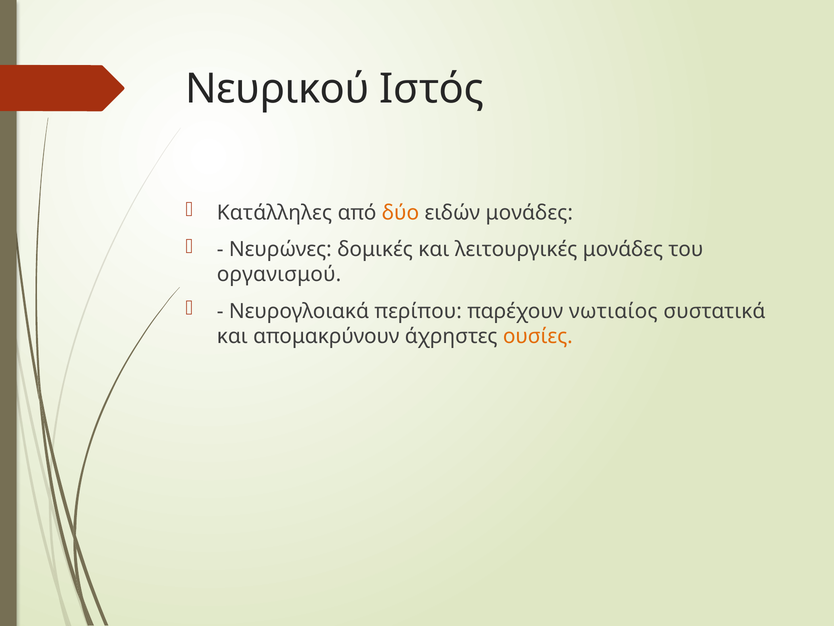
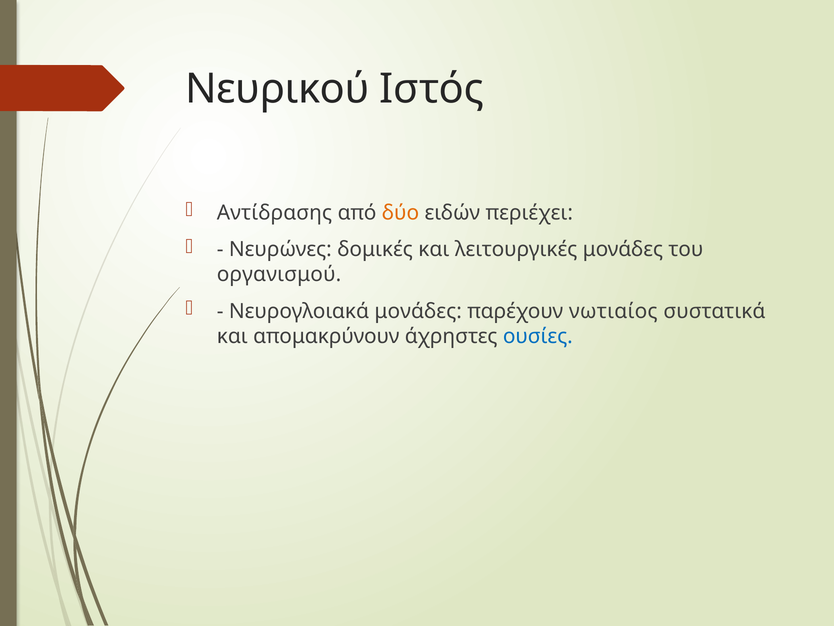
Κατάλληλες: Κατάλληλες -> Αντίδρασης
ειδών μονάδες: μονάδες -> περιέχει
Νευρογλοιακά περίπου: περίπου -> μονάδες
ουσίες colour: orange -> blue
